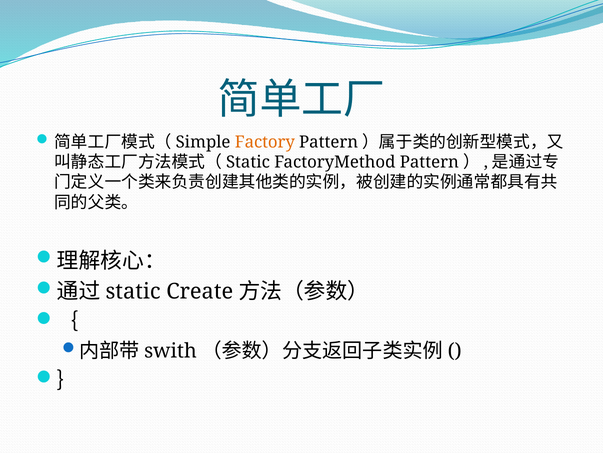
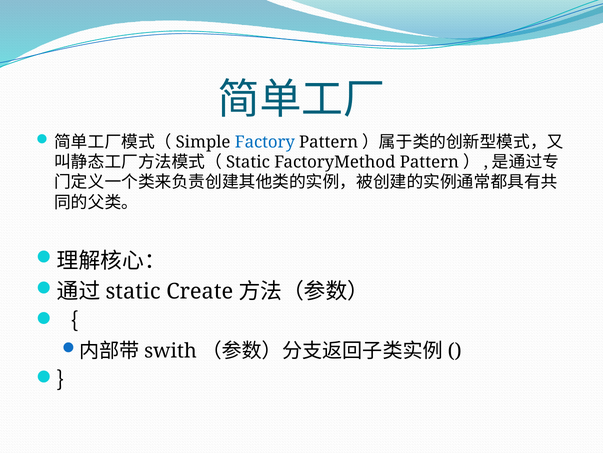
Factory colour: orange -> blue
